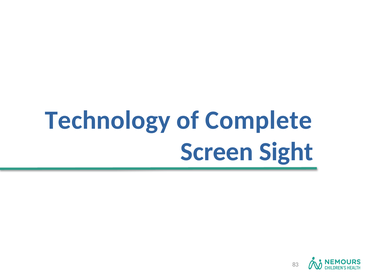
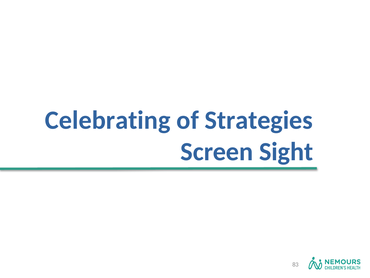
Technology: Technology -> Celebrating
Complete: Complete -> Strategies
